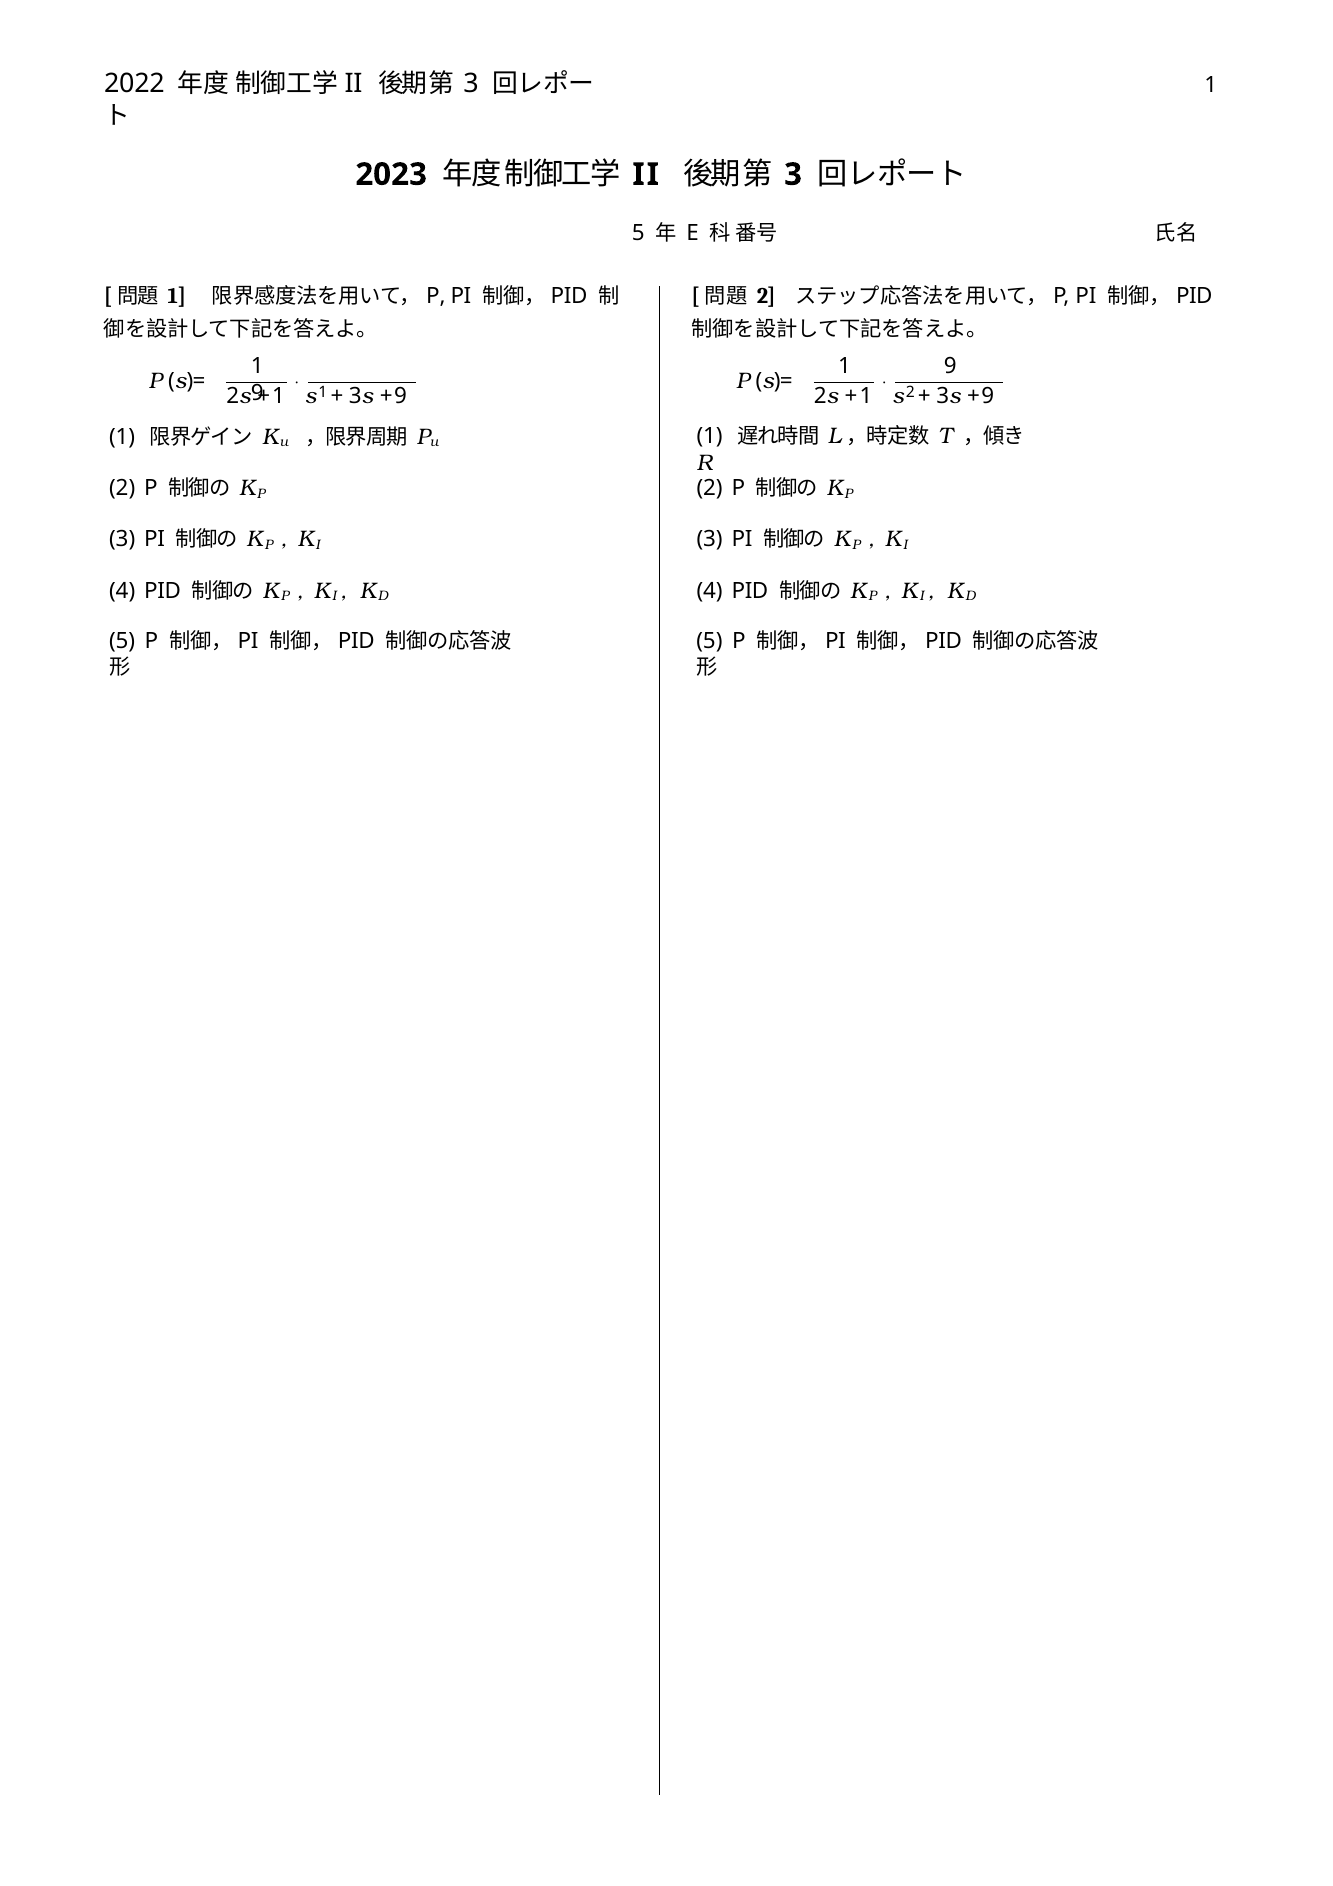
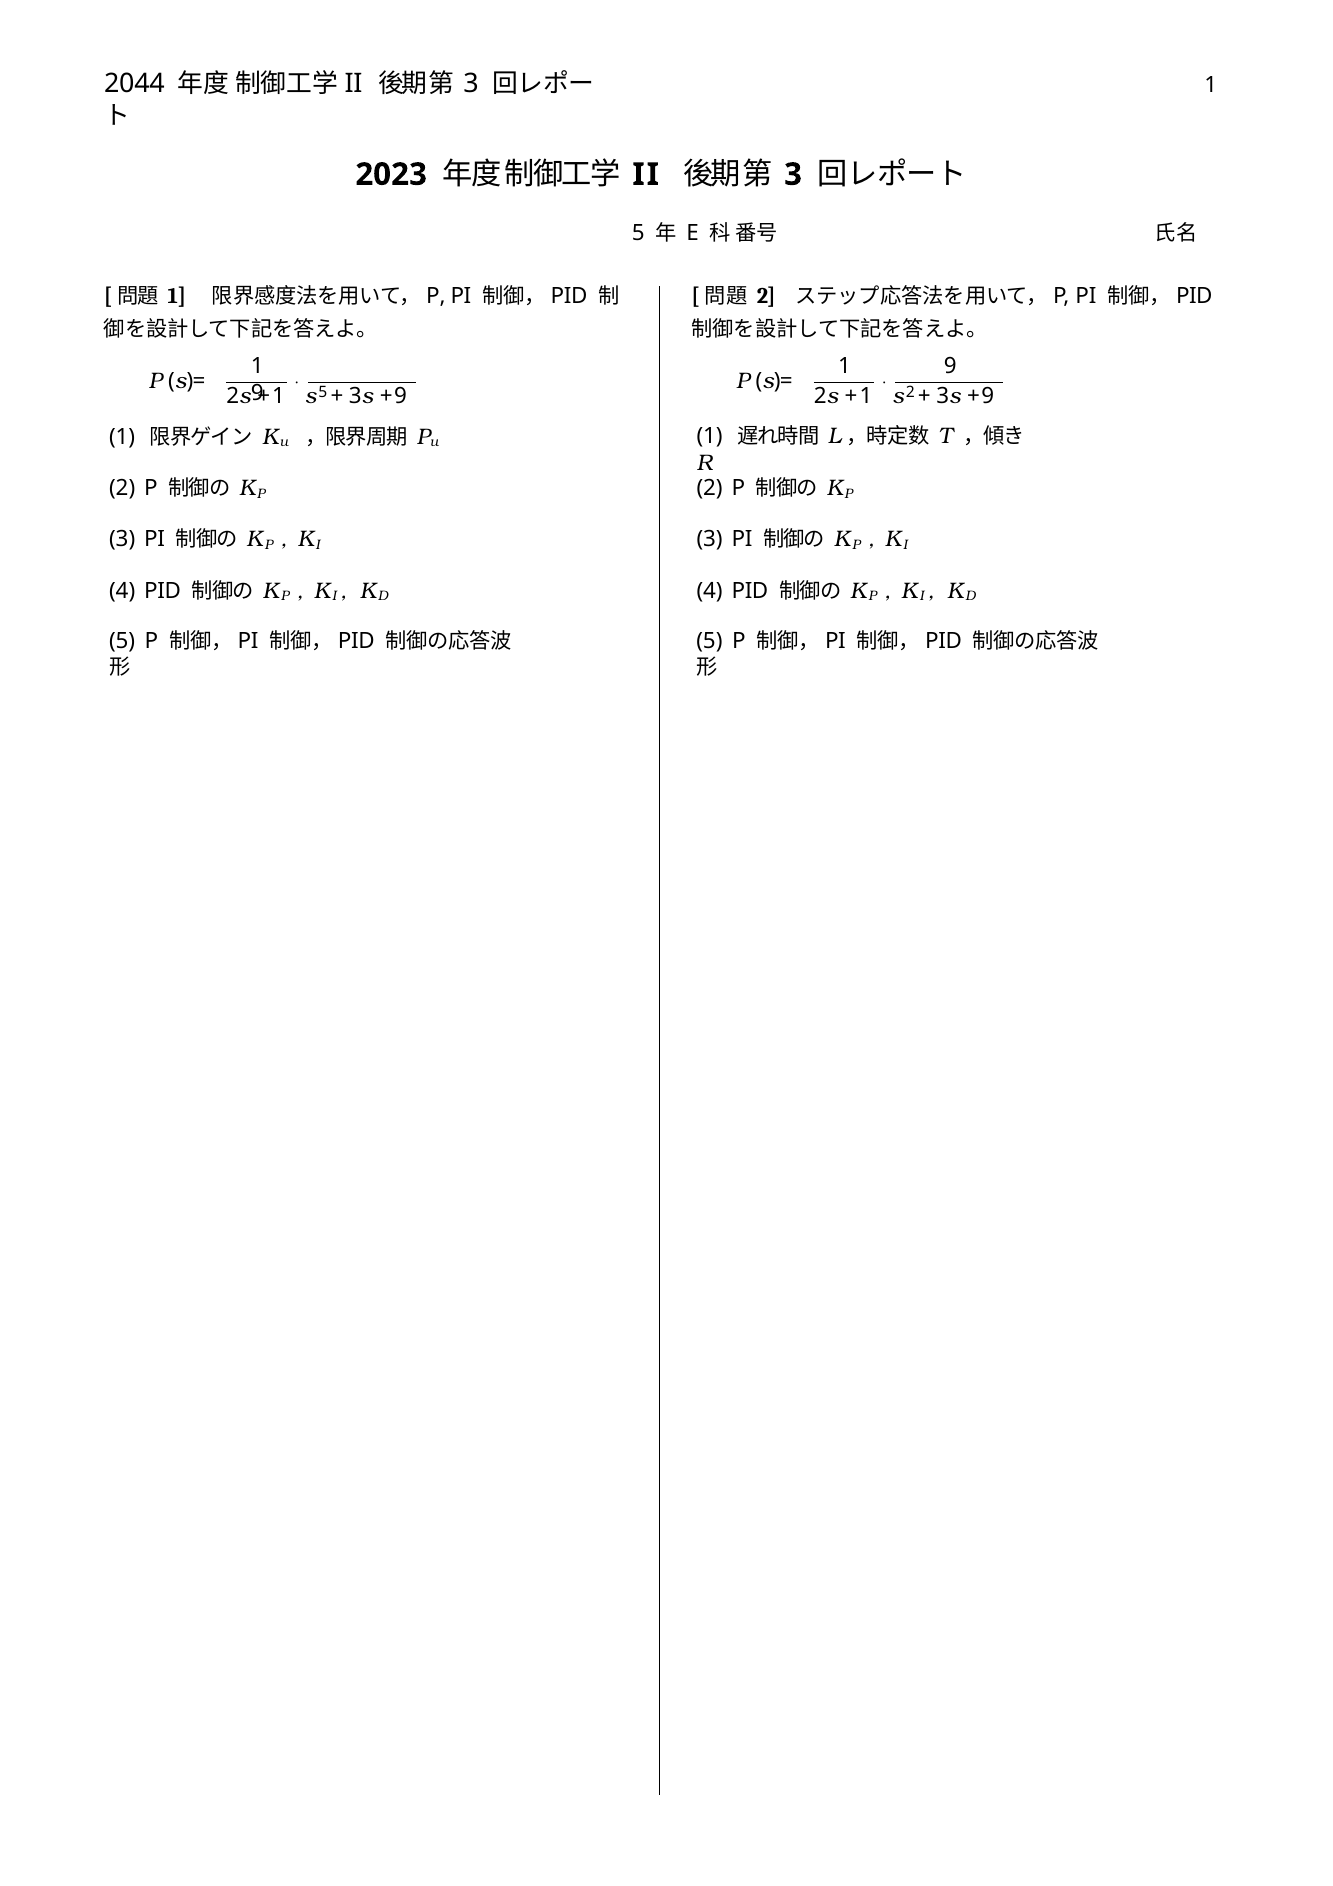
2022: 2022 -> 2044
1 at (323, 392): 1 -> 5
